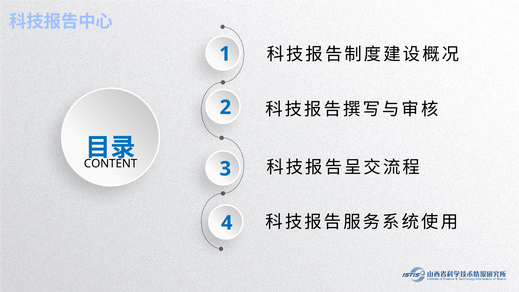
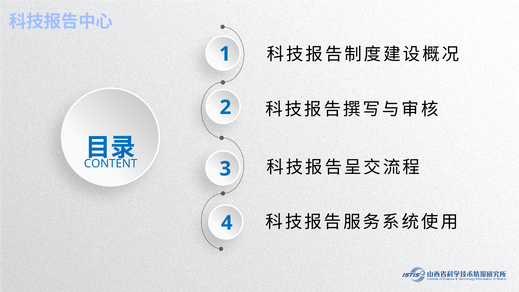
CONTENT colour: black -> blue
